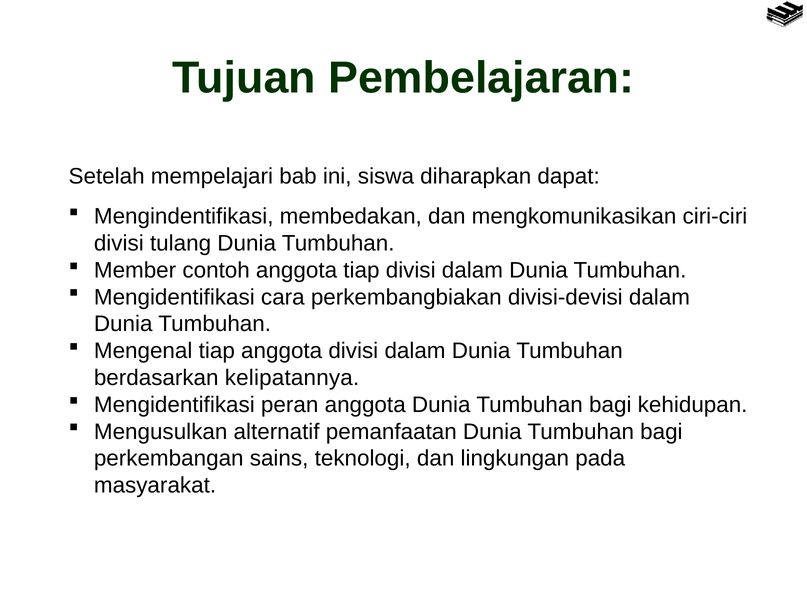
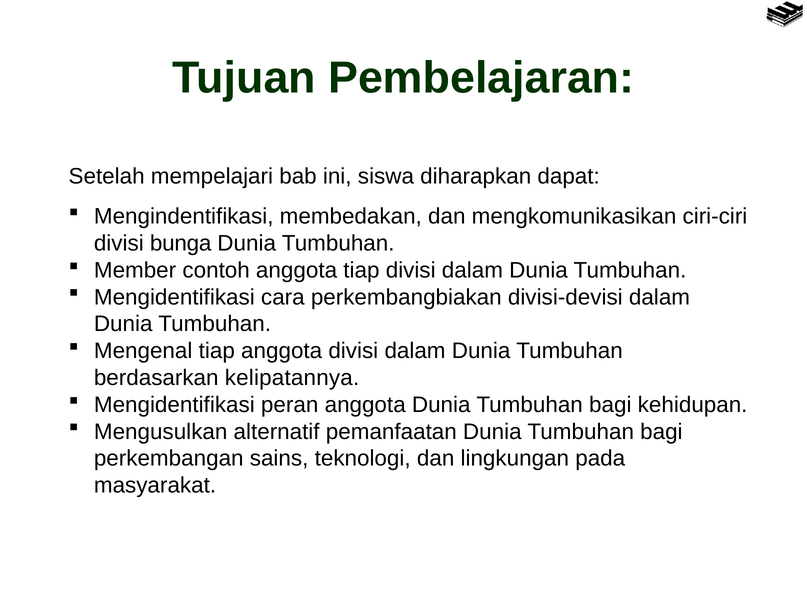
tulang: tulang -> bunga
